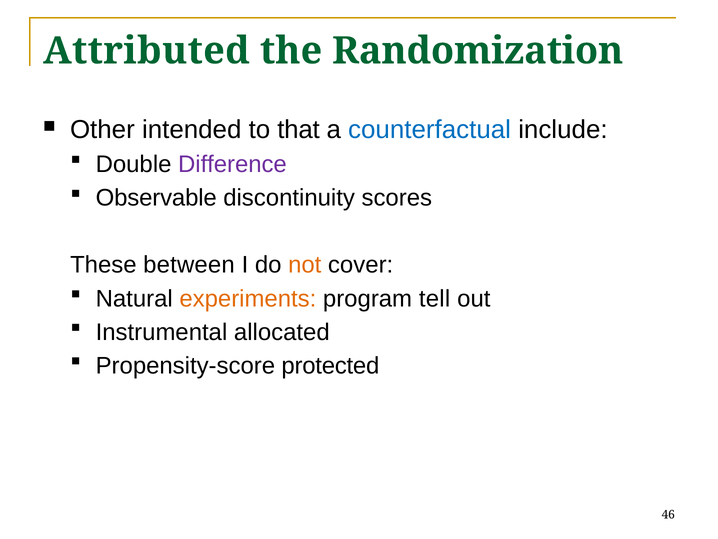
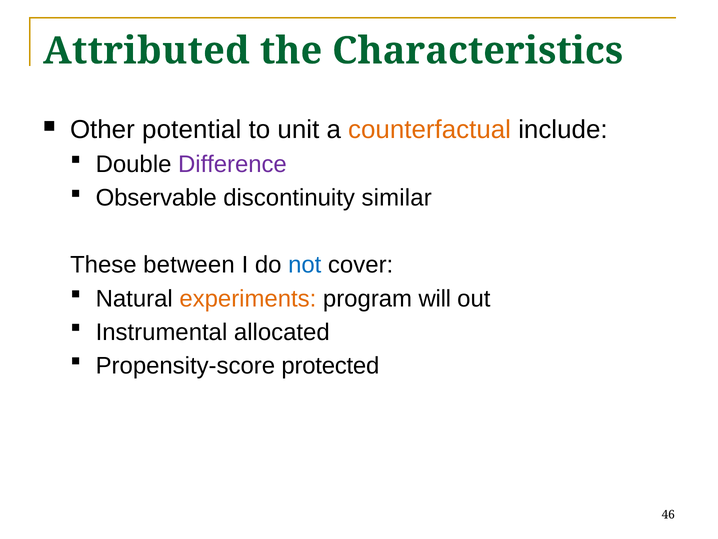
Randomization: Randomization -> Characteristics
intended: intended -> potential
that: that -> unit
counterfactual colour: blue -> orange
scores: scores -> similar
not colour: orange -> blue
tell: tell -> will
